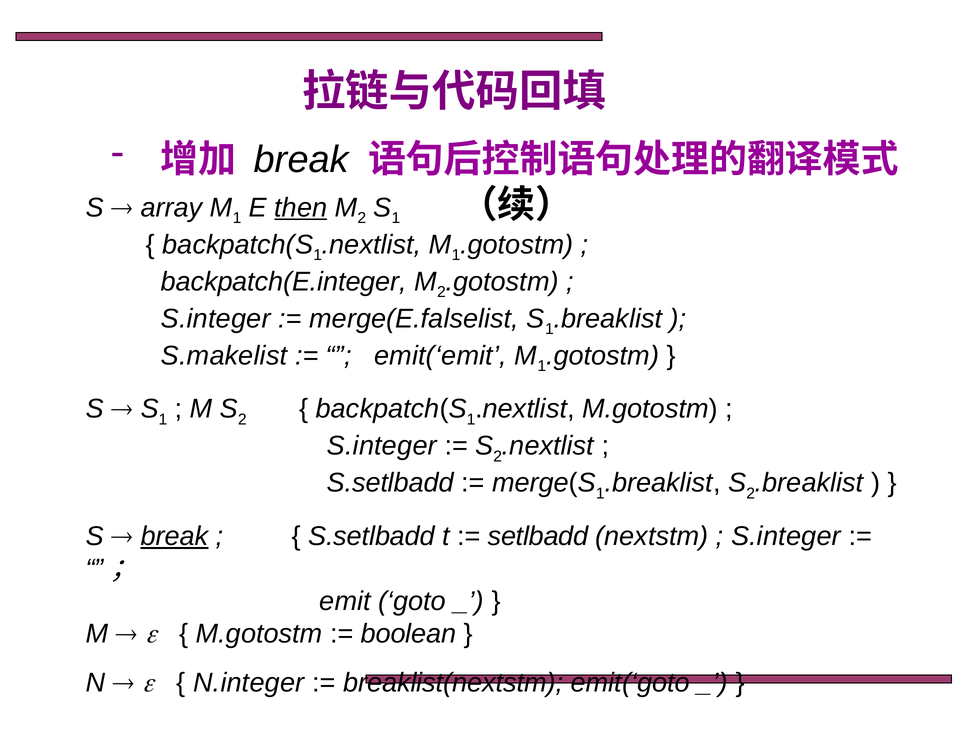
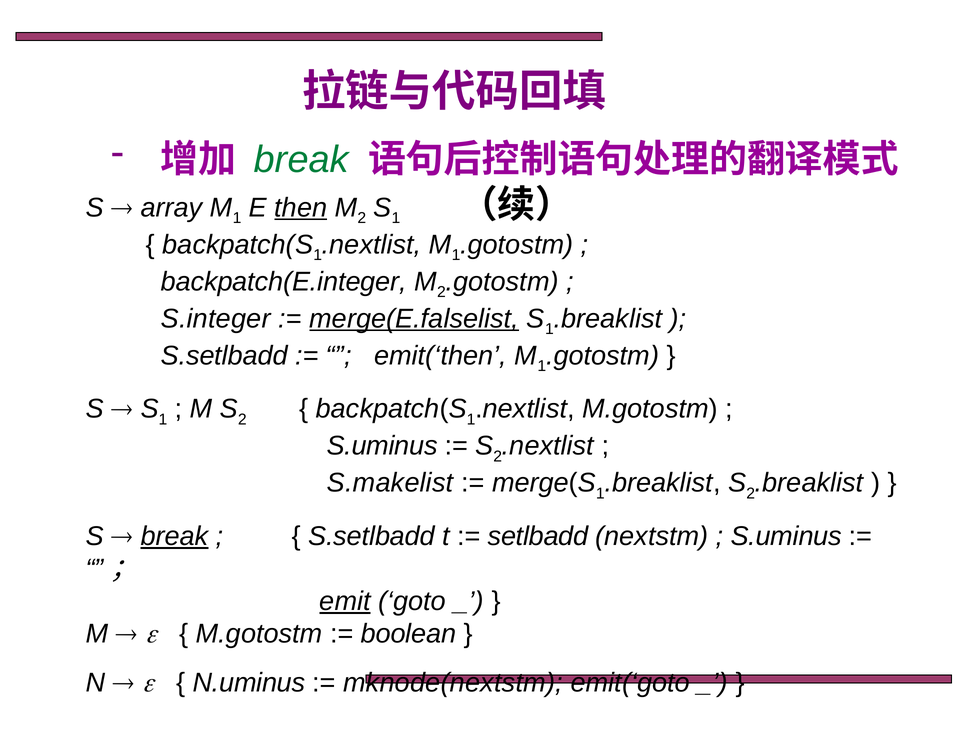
break at (301, 160) colour: black -> green
merge(E.falselist underline: none -> present
S.makelist at (224, 356): S.makelist -> S.setlbadd
emit(‘emit: emit(‘emit -> emit(‘then
S.integer at (382, 446): S.integer -> S.uminus
S.setlbadd at (390, 483): S.setlbadd -> S.makelist
S.integer at (786, 536): S.integer -> S.uminus
emit underline: none -> present
N.integer: N.integer -> N.uminus
breaklist(nextstm: breaklist(nextstm -> mknode(nextstm
